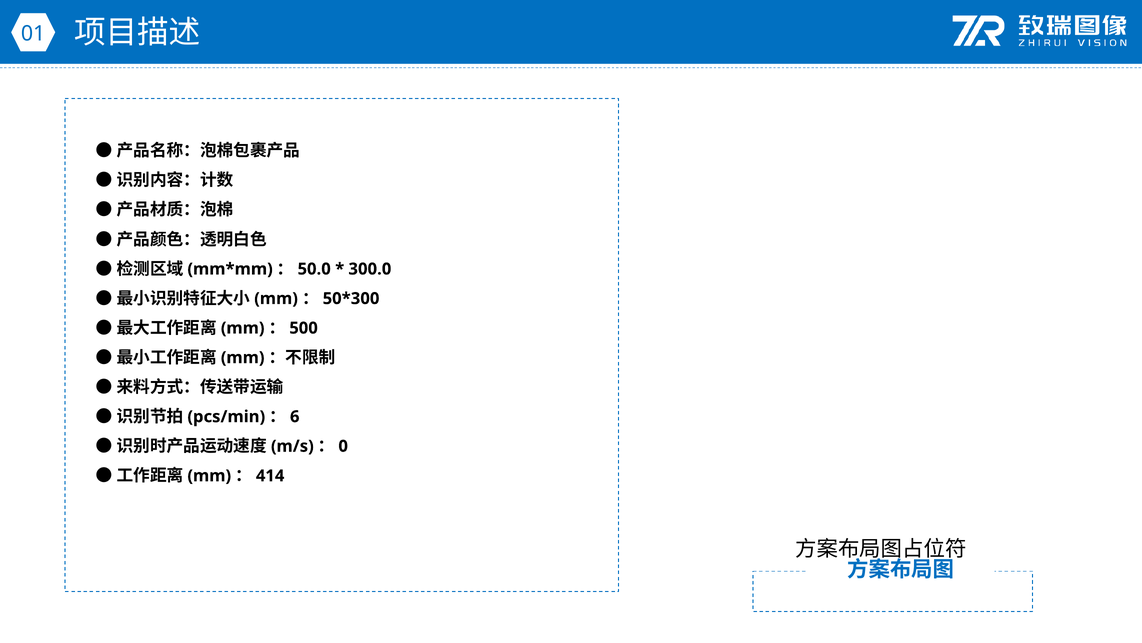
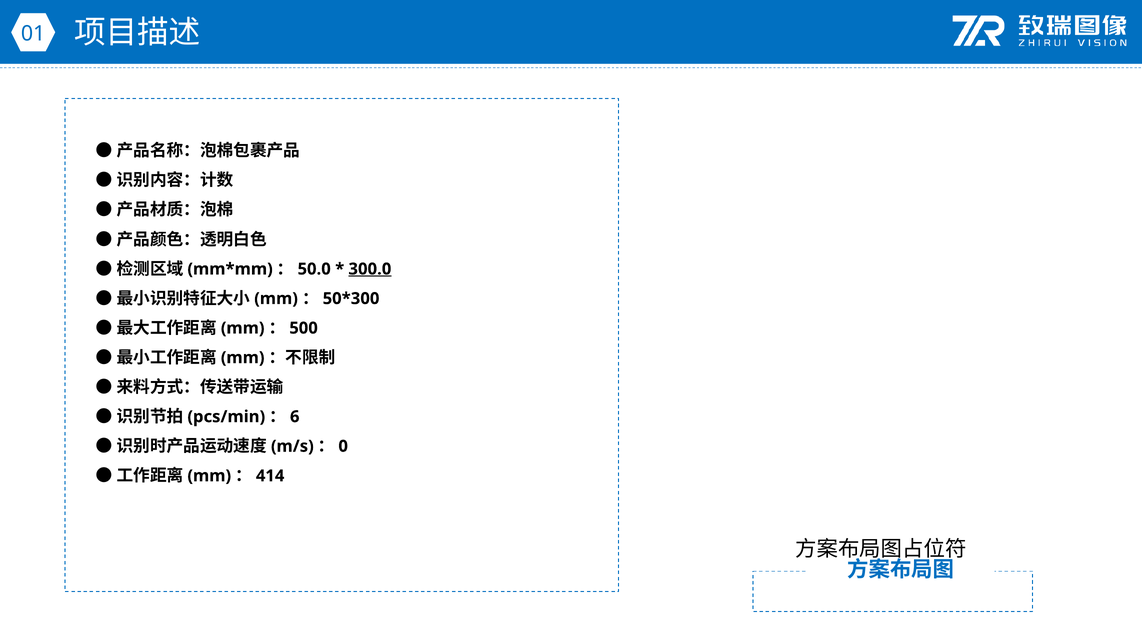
300.0 underline: none -> present
